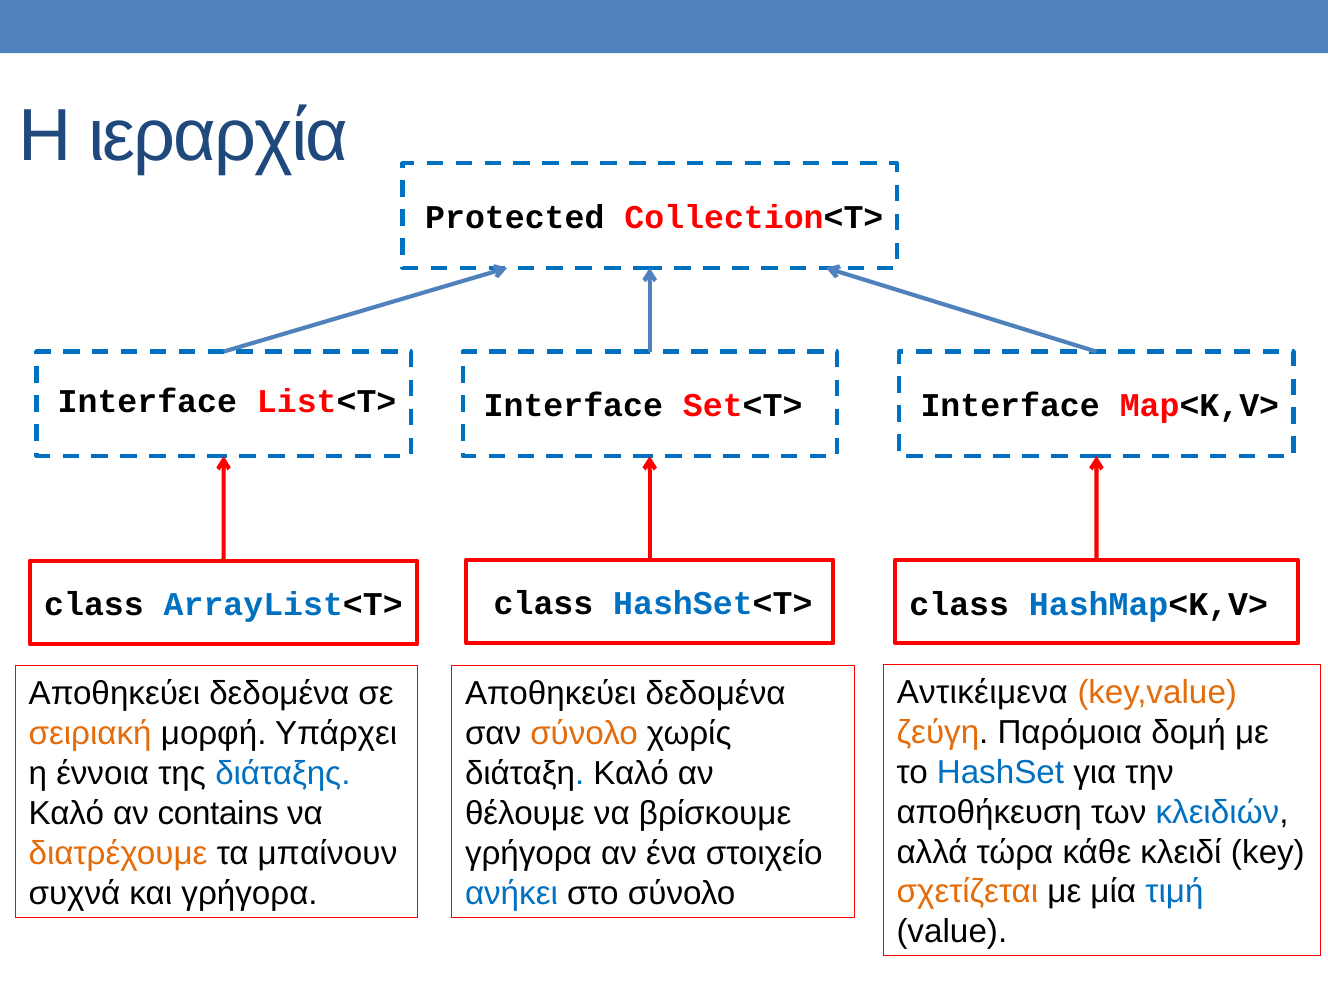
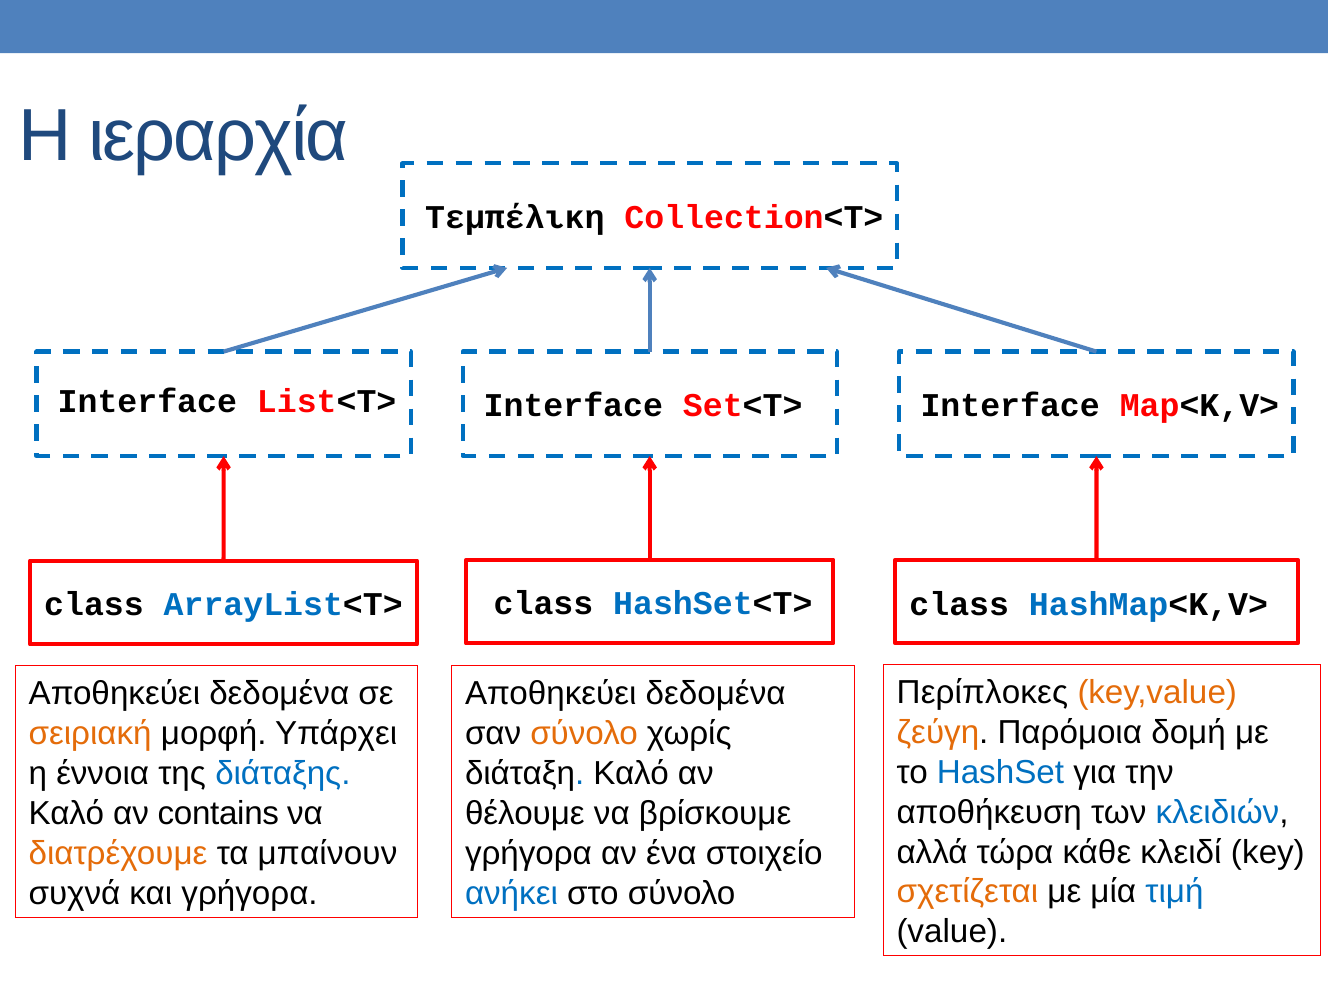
Protected: Protected -> Τεμπέλικη
Αντικέιμενα: Αντικέιμενα -> Περίπλοκες
